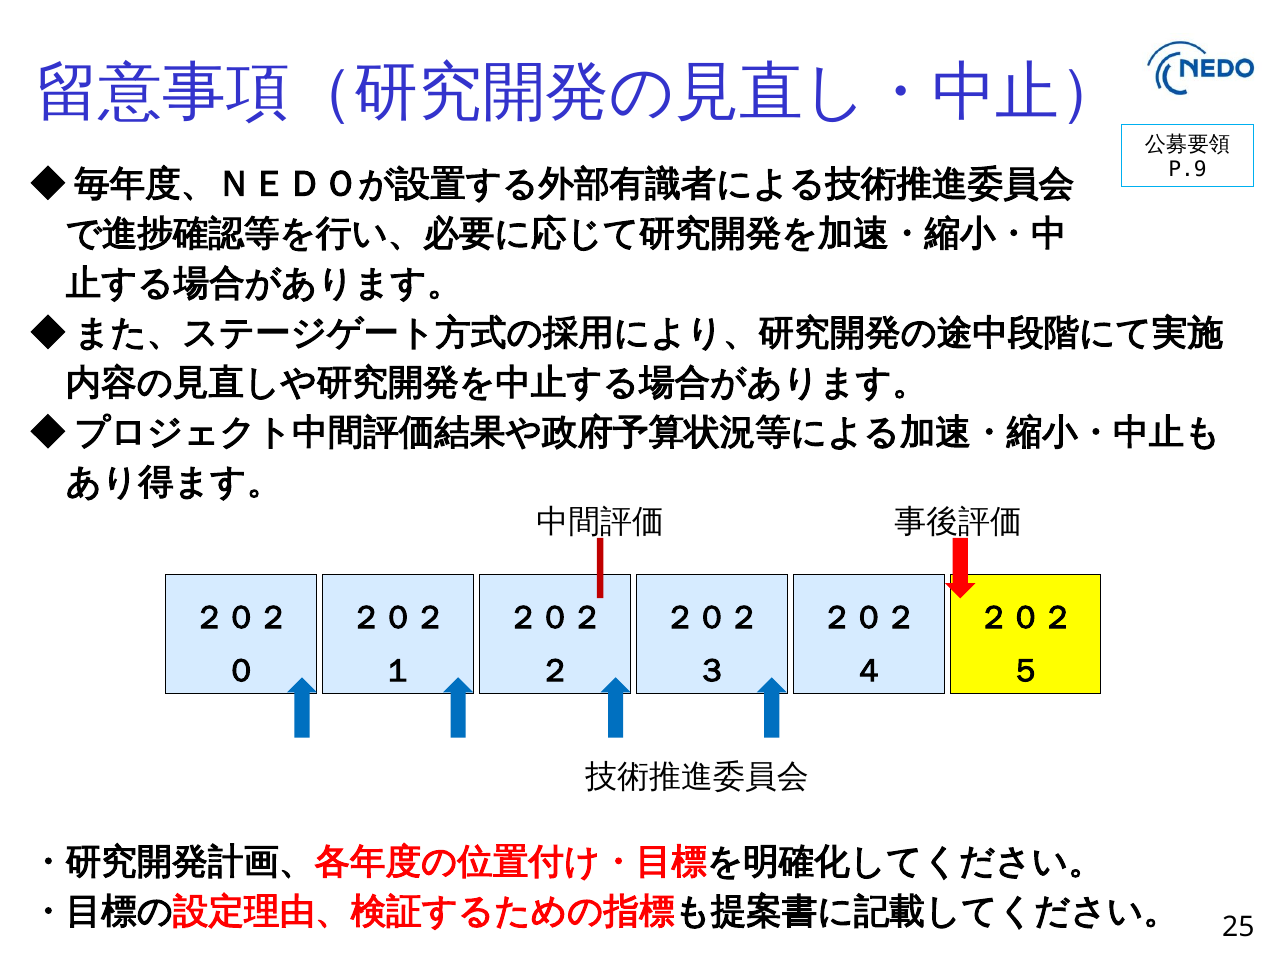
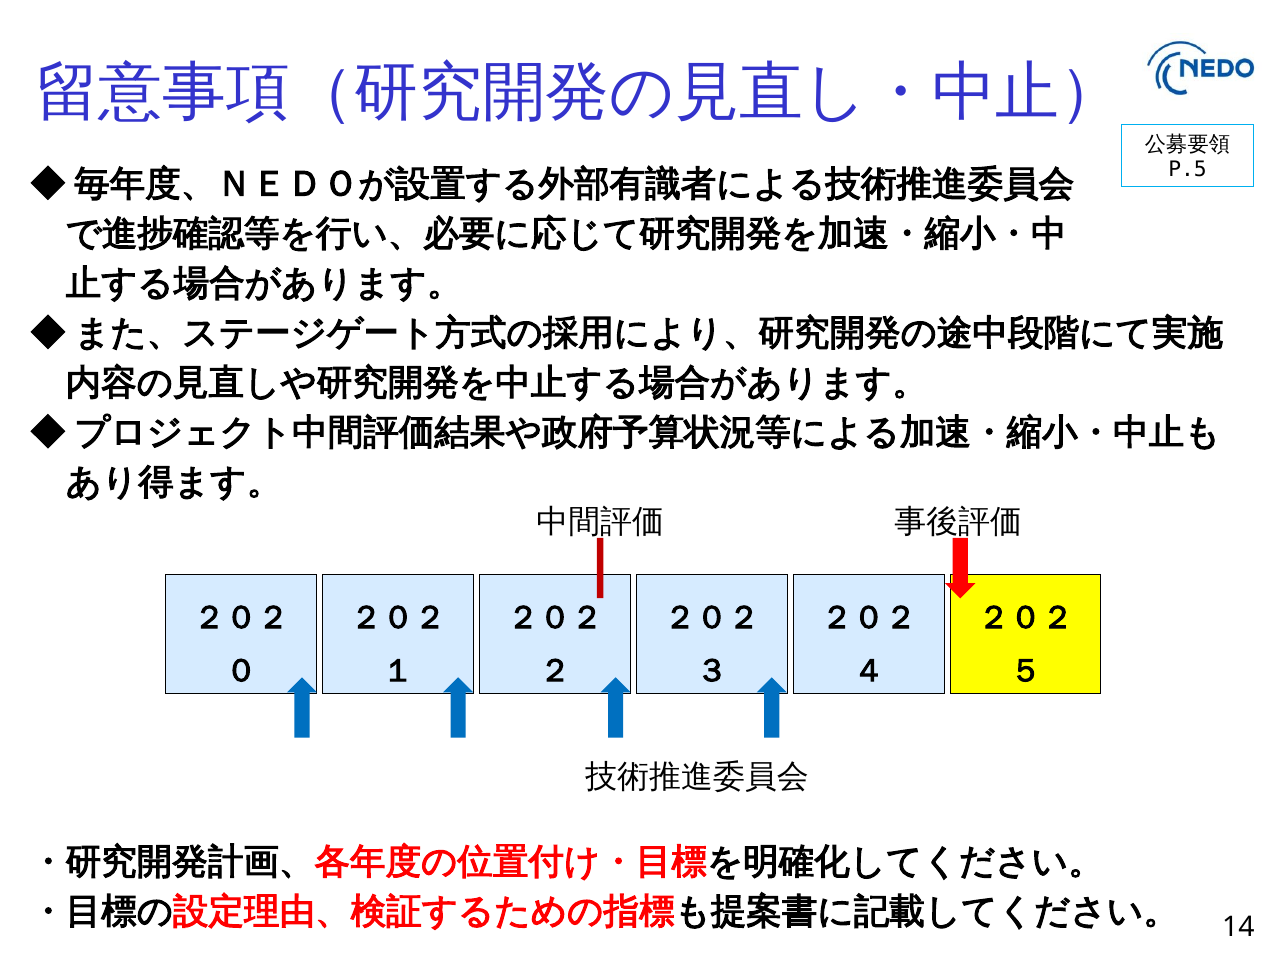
P.9: P.9 -> P.5
25: 25 -> 14
